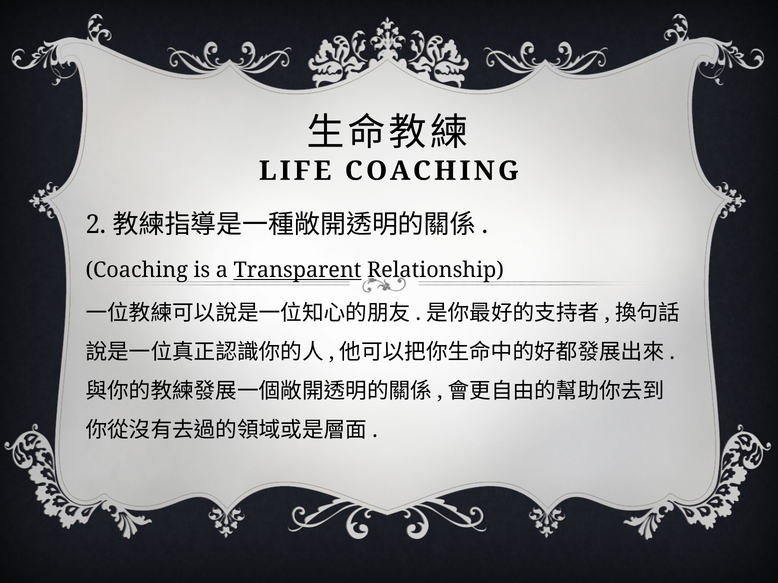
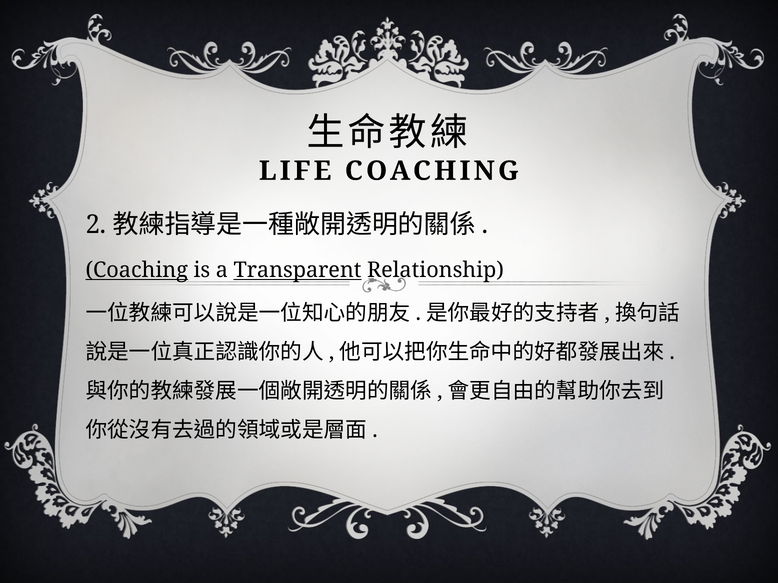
Coaching at (137, 270) underline: none -> present
